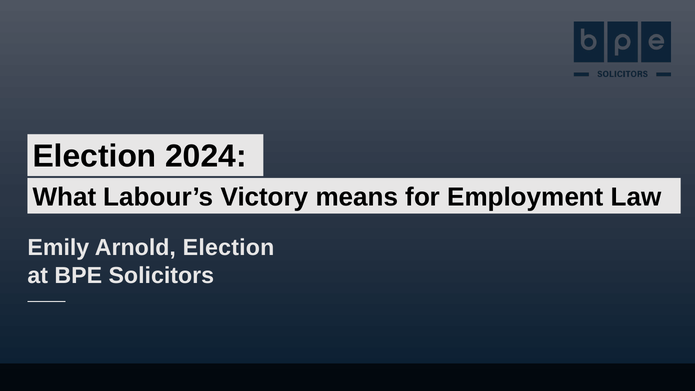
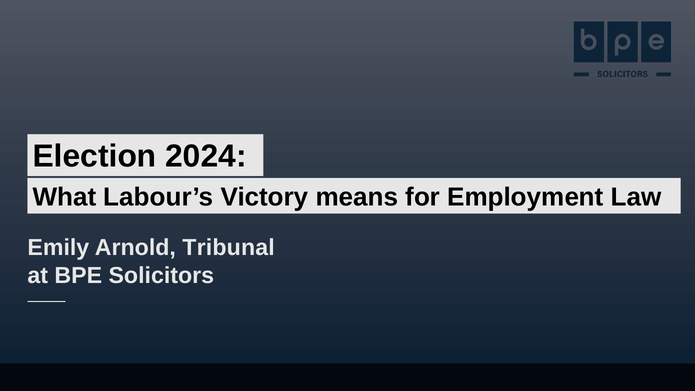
Arnold Election: Election -> Tribunal
